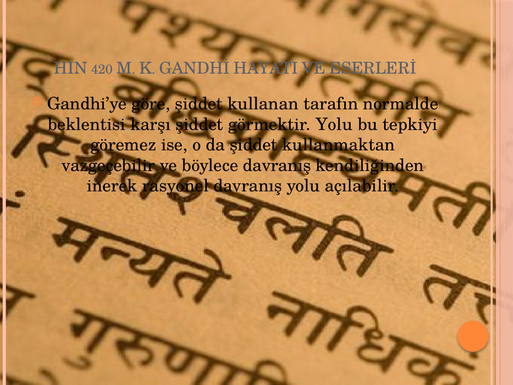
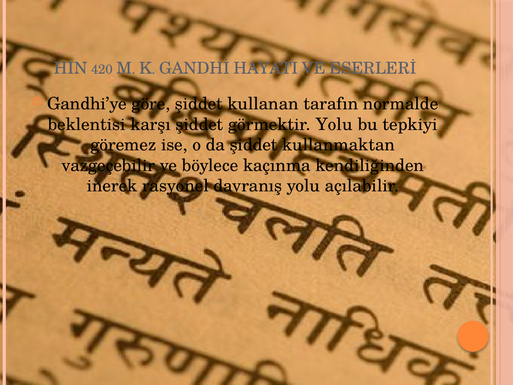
böylece davranış: davranış -> kaçınma
